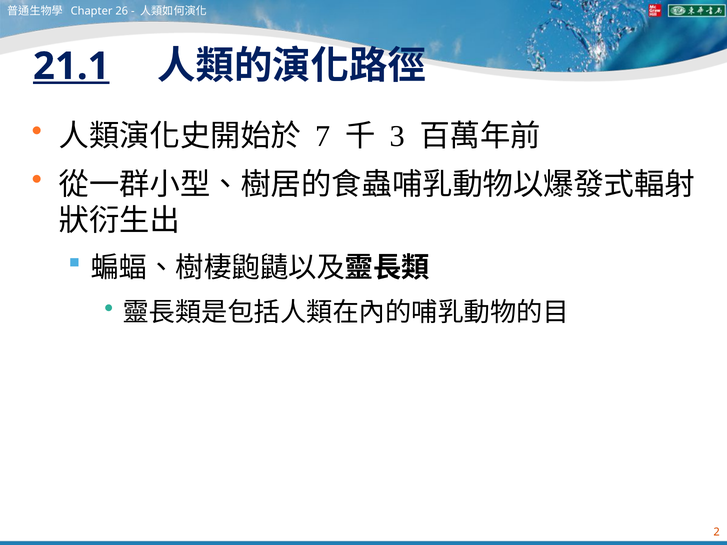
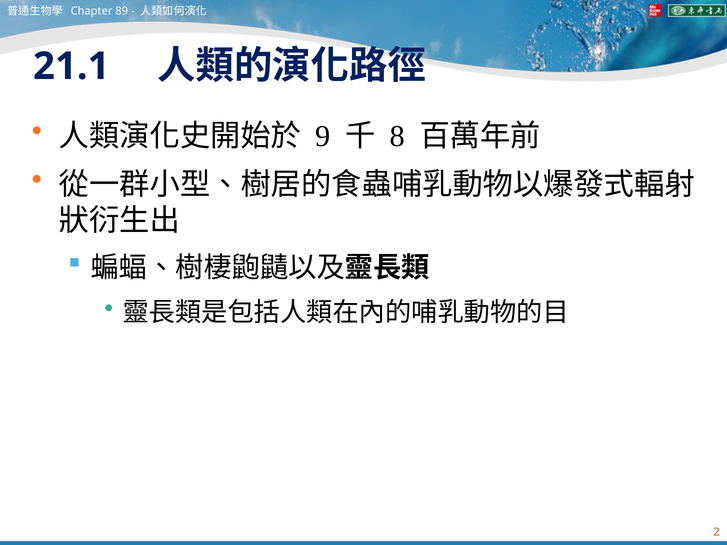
26: 26 -> 89
21.1 underline: present -> none
7: 7 -> 9
3: 3 -> 8
